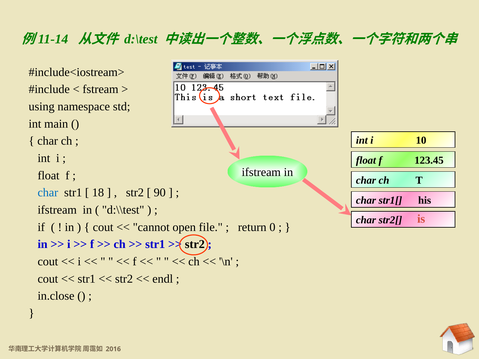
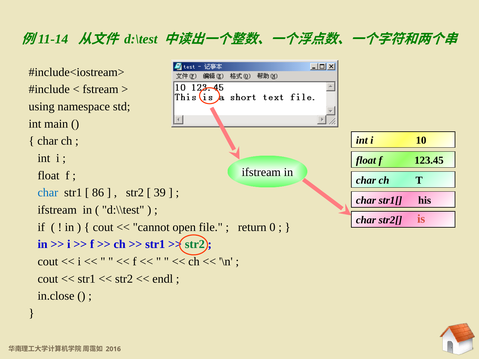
18: 18 -> 86
90: 90 -> 39
str2 at (195, 245) colour: black -> green
